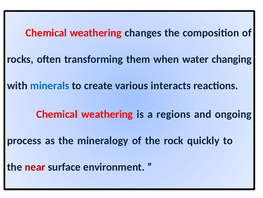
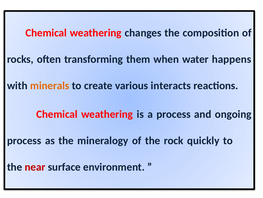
changing: changing -> happens
minerals colour: blue -> orange
a regions: regions -> process
